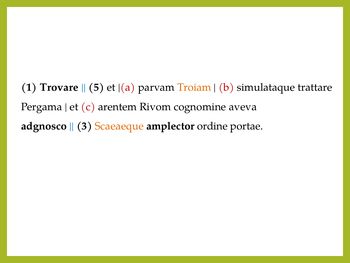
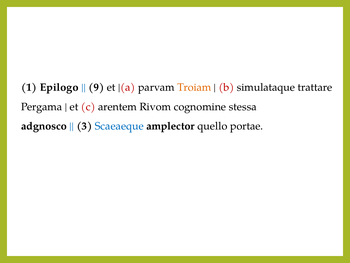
Trovare: Trovare -> Epilogo
5: 5 -> 9
aveva: aveva -> stessa
Scaeaeque colour: orange -> blue
ordine: ordine -> quello
